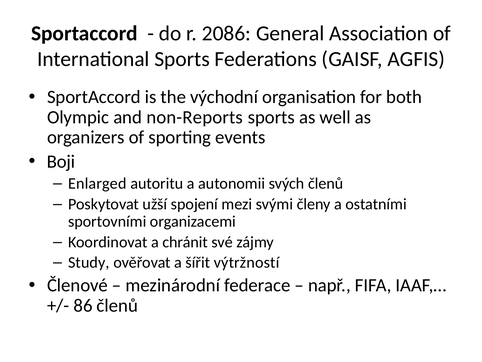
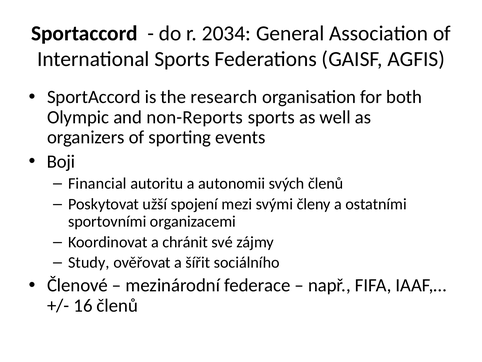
2086: 2086 -> 2034
východní: východní -> research
Enlarged: Enlarged -> Financial
výtržností: výtržností -> sociálního
86: 86 -> 16
